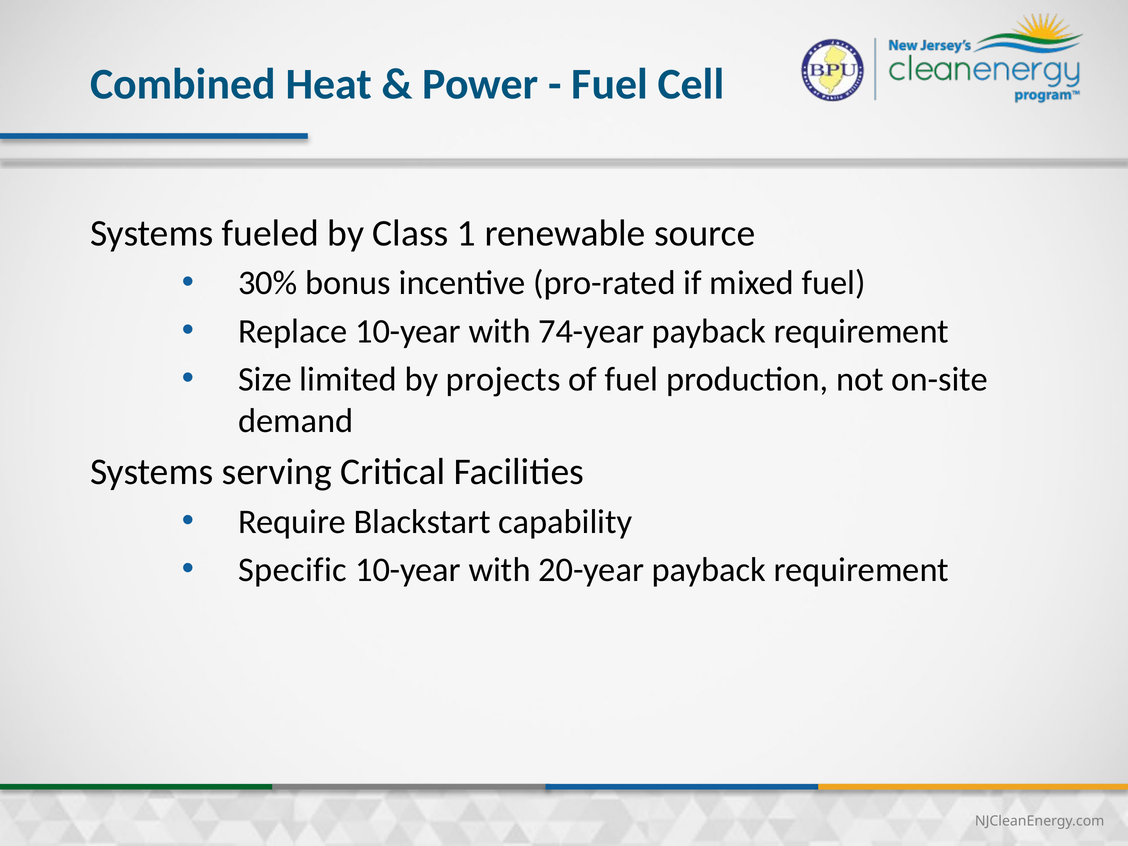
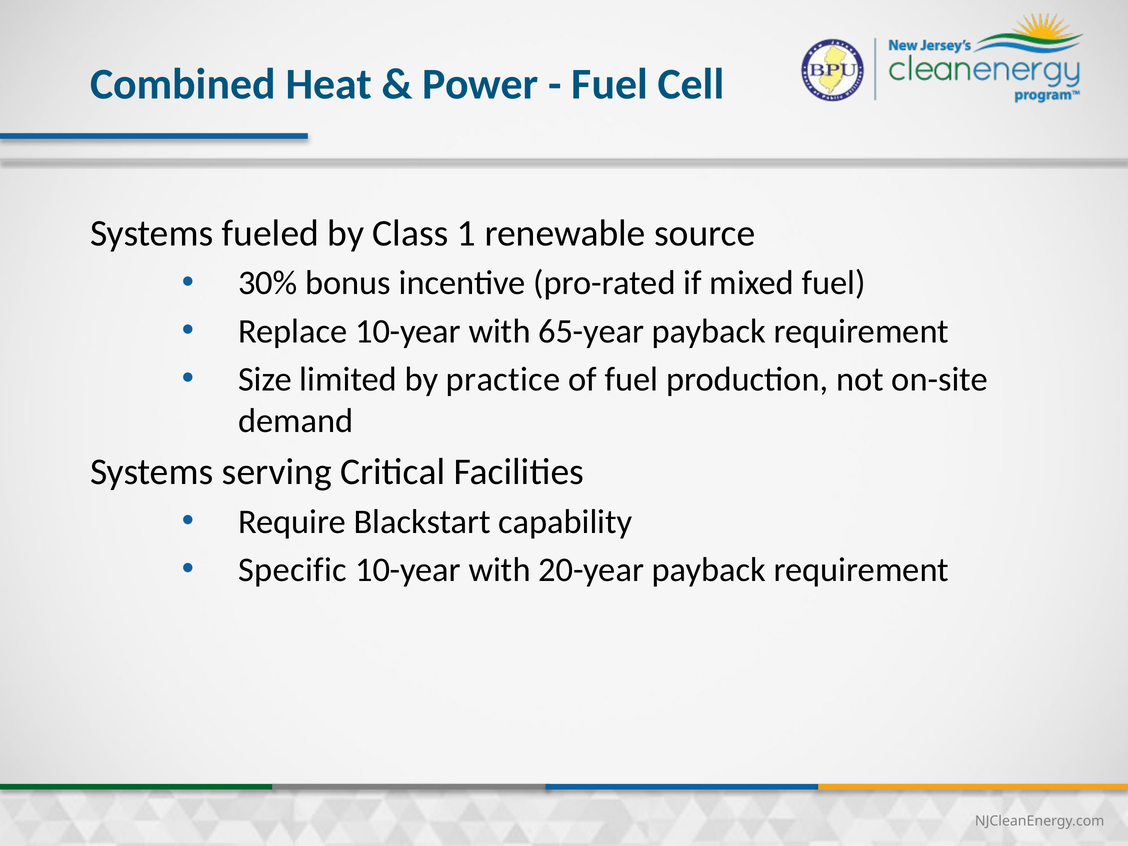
74-year: 74-year -> 65-year
projects: projects -> practice
